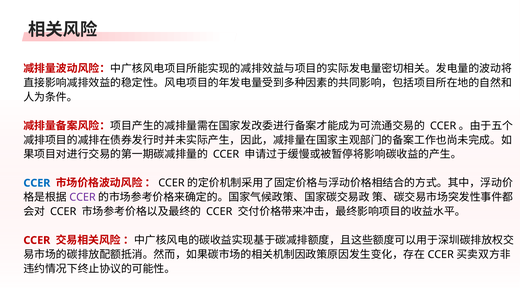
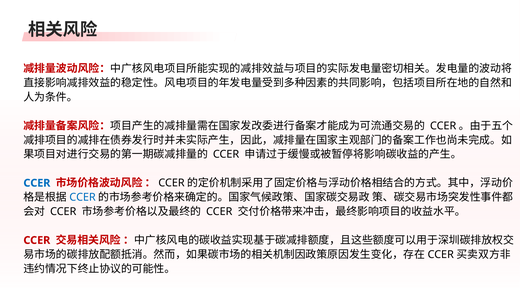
CCER at (83, 197) colour: purple -> blue
